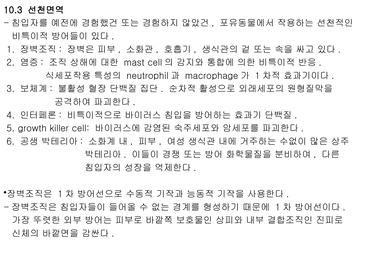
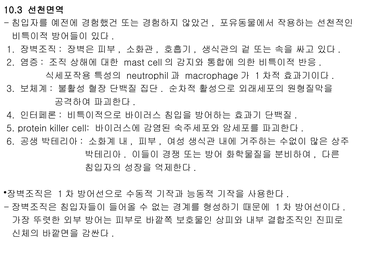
growth: growth -> protein
